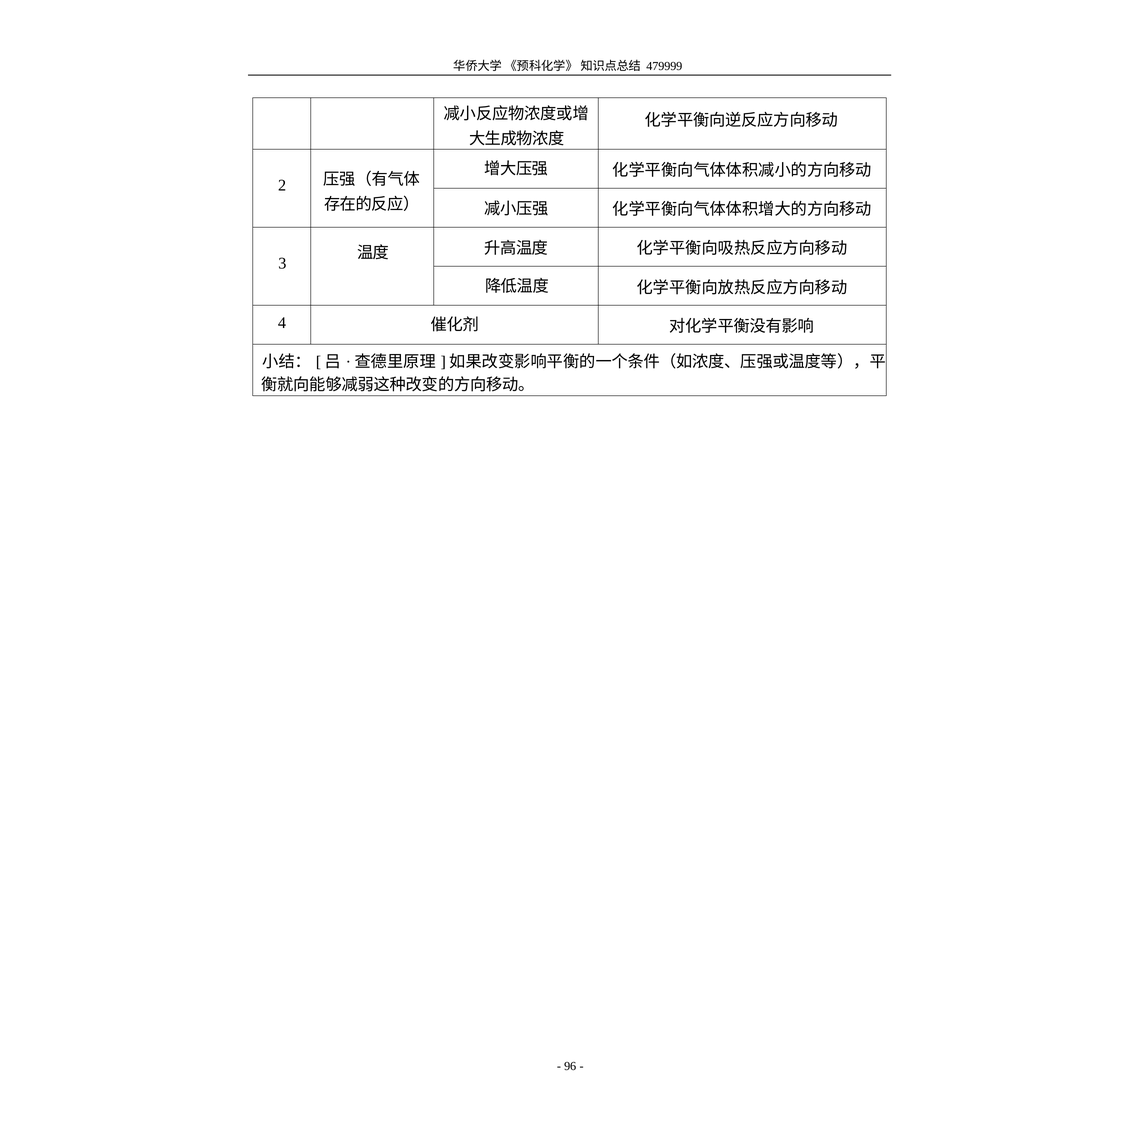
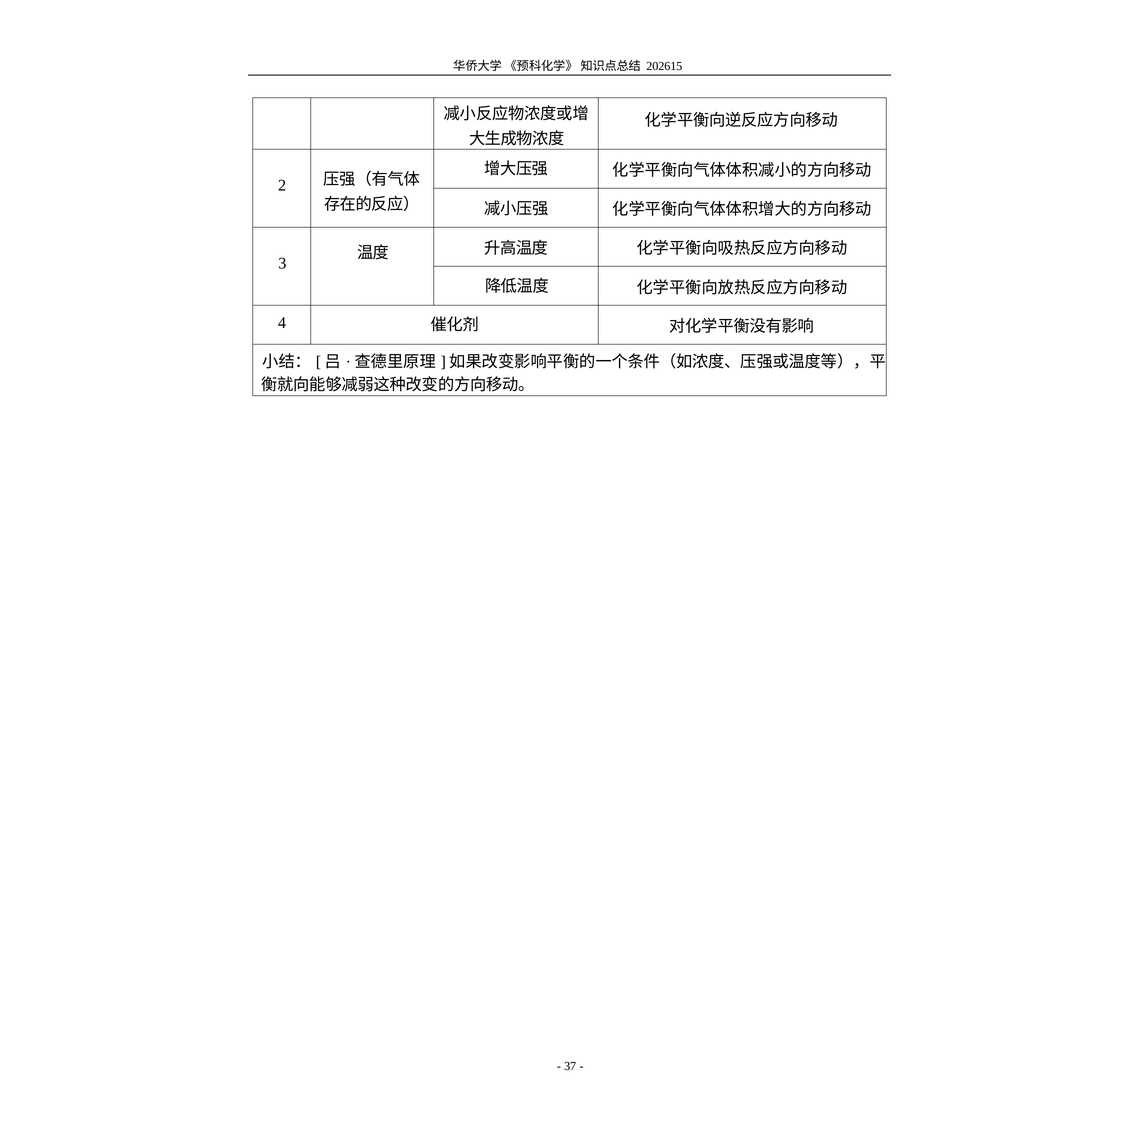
479999: 479999 -> 202615
96: 96 -> 37
